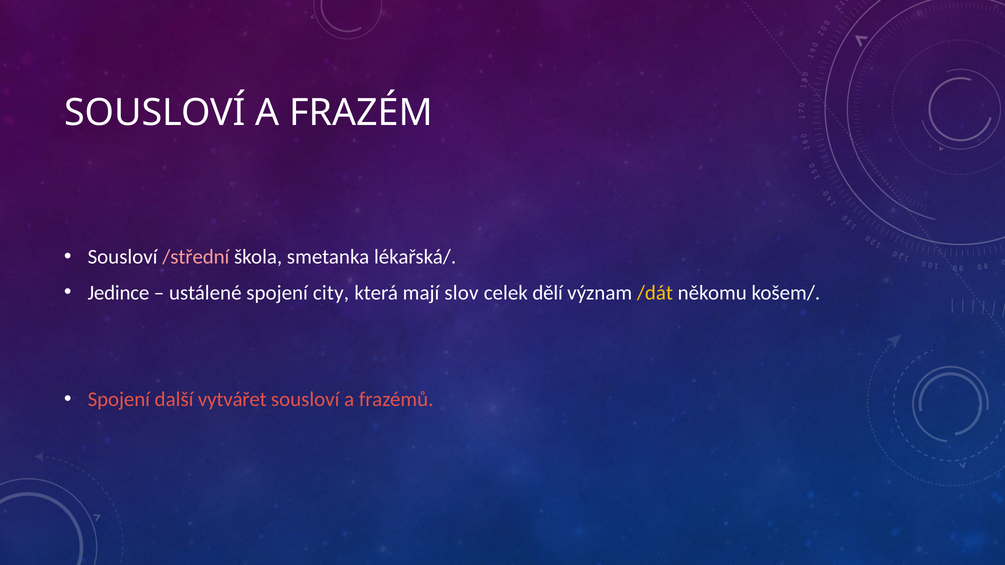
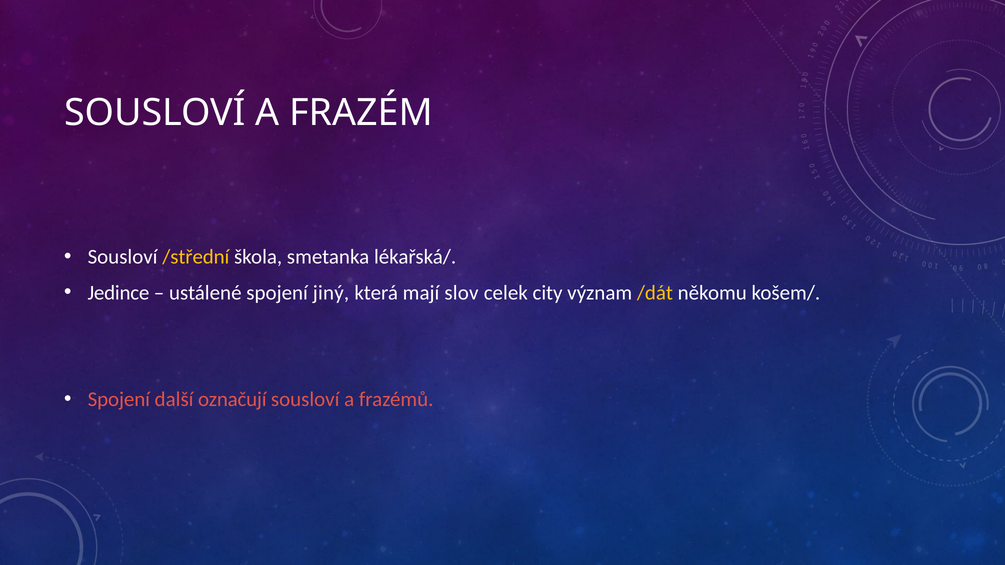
/střední colour: pink -> yellow
city: city -> jiný
dělí: dělí -> city
vytvářet: vytvářet -> označují
